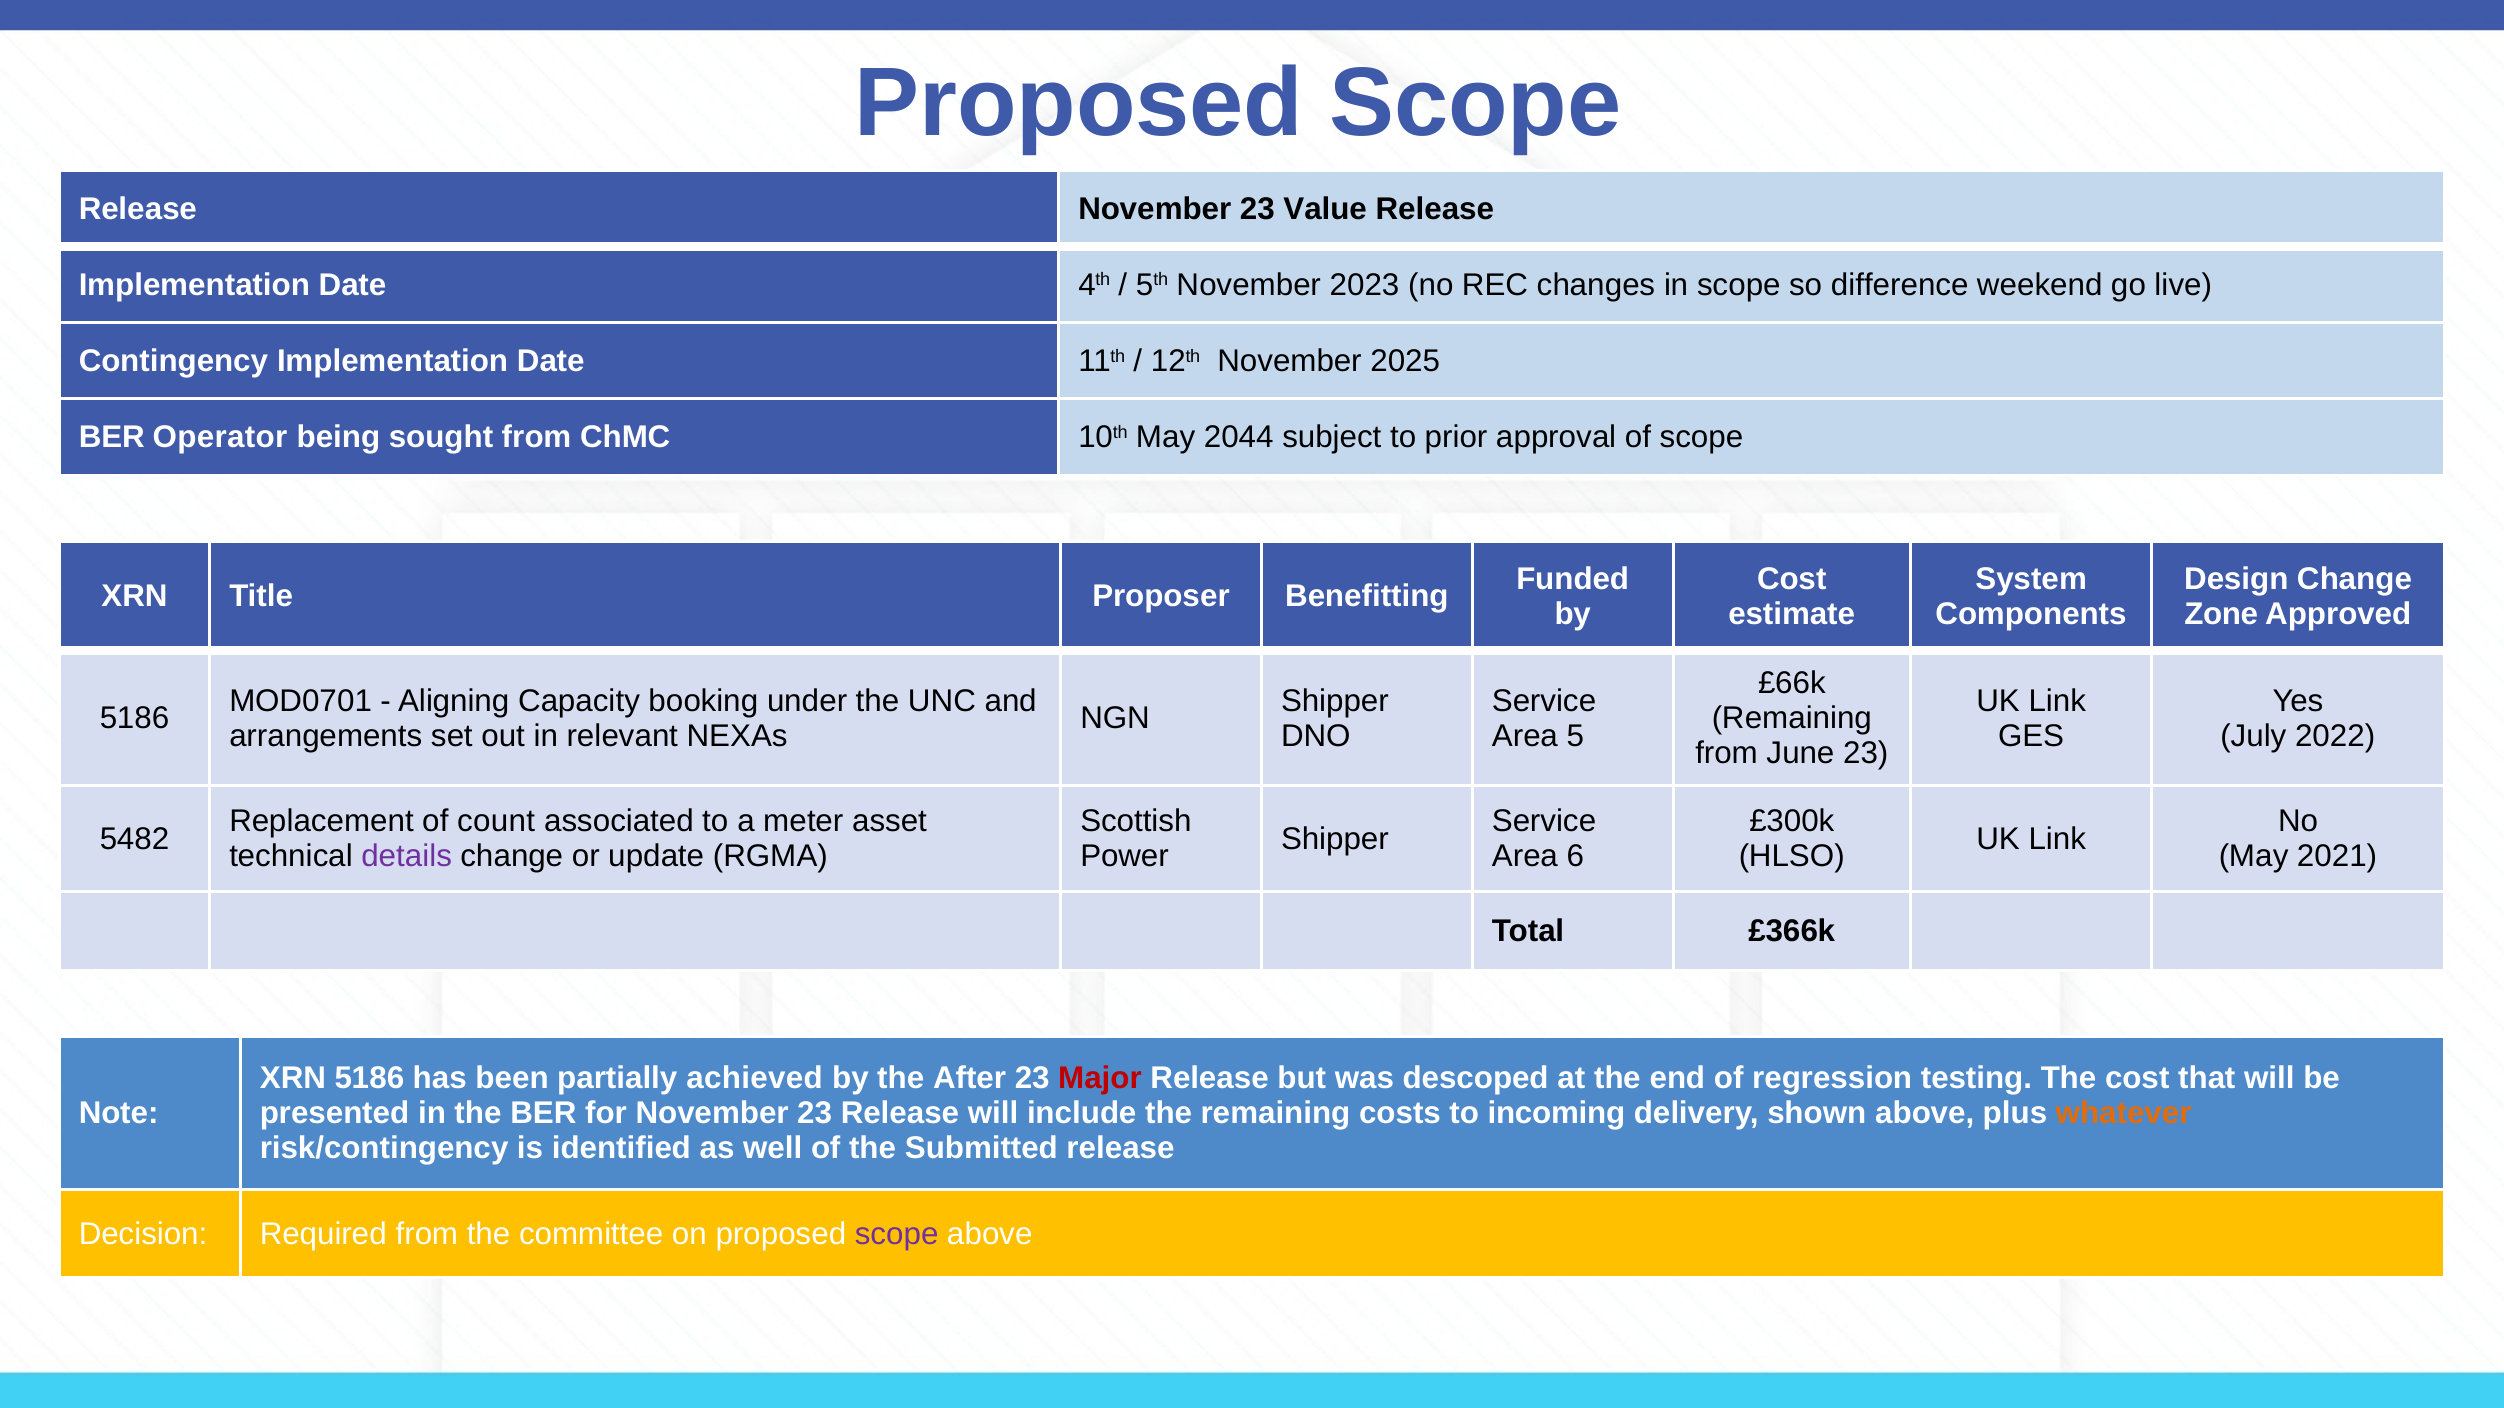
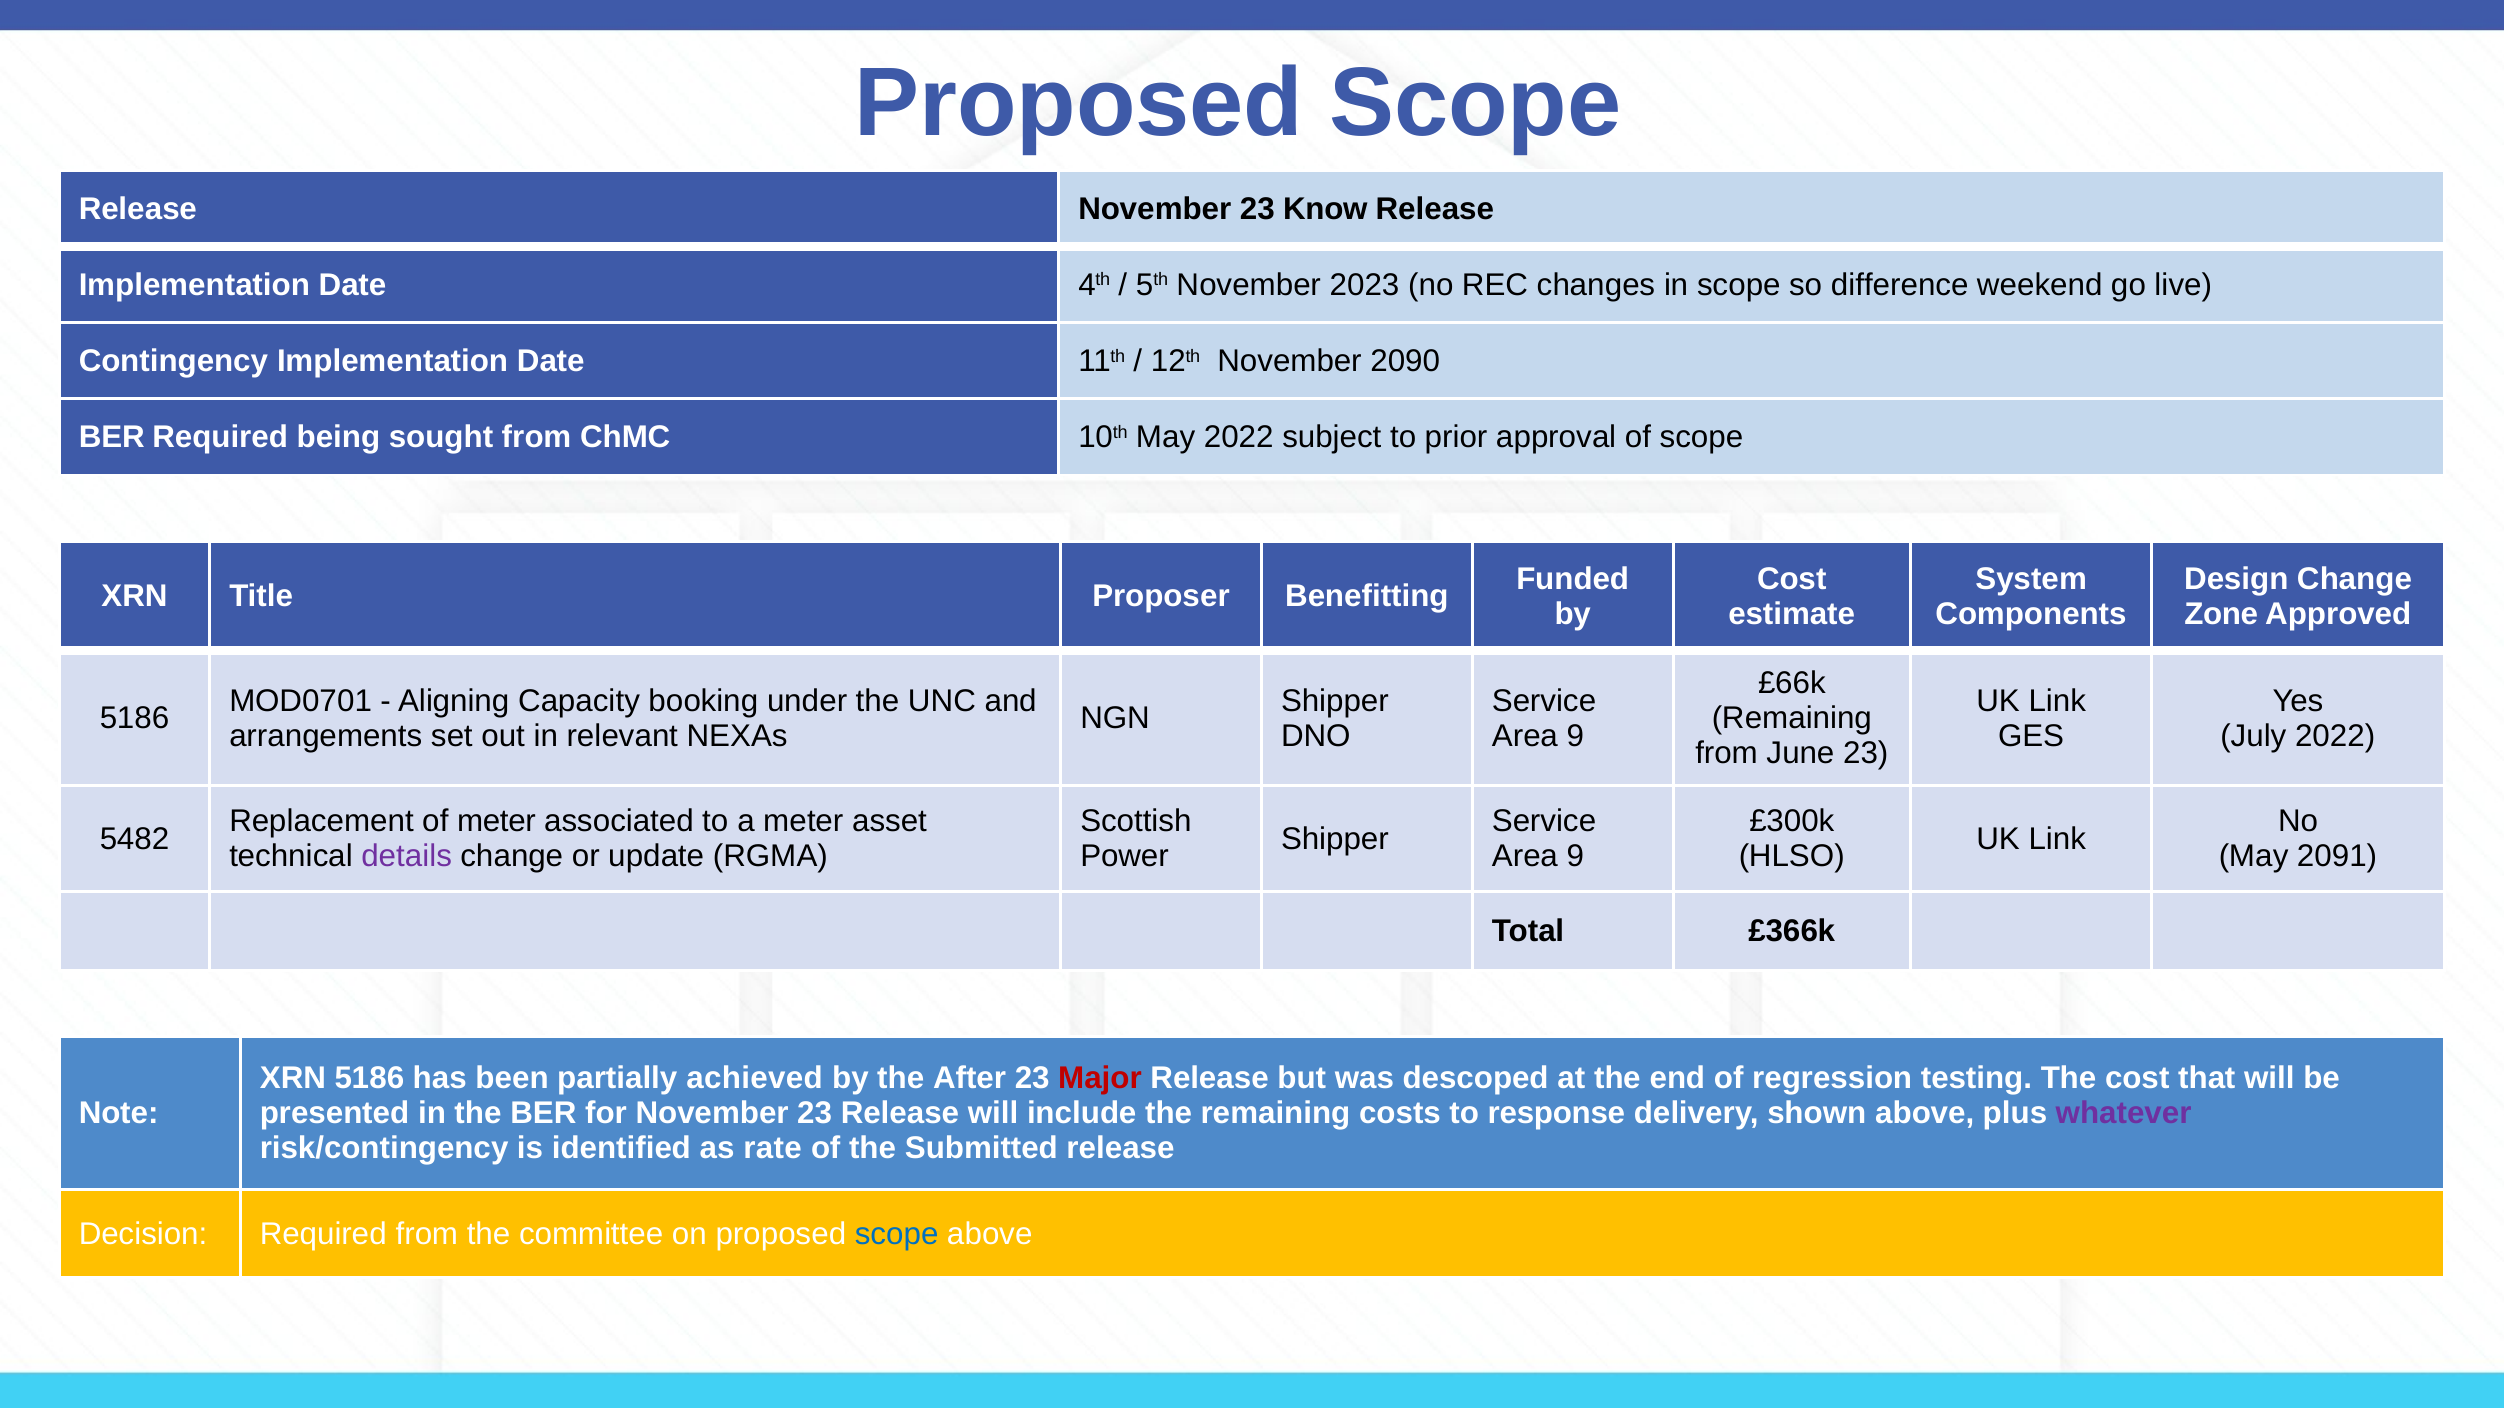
Value: Value -> Know
2025: 2025 -> 2090
BER Operator: Operator -> Required
May 2044: 2044 -> 2022
5 at (1575, 736): 5 -> 9
of count: count -> meter
6 at (1575, 857): 6 -> 9
2021: 2021 -> 2091
incoming: incoming -> response
whatever colour: orange -> purple
well: well -> rate
scope at (897, 1234) colour: purple -> blue
